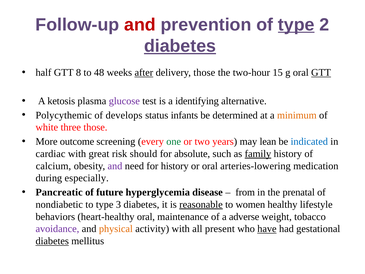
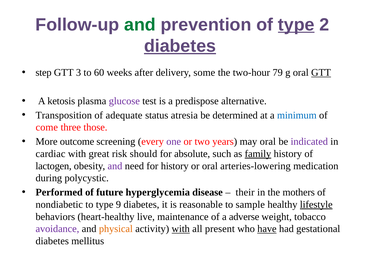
and at (140, 25) colour: red -> green
half: half -> step
8: 8 -> 3
48: 48 -> 60
after underline: present -> none
delivery those: those -> some
15: 15 -> 79
identifying: identifying -> predispose
Polycythemic: Polycythemic -> Transposition
develops: develops -> adequate
infants: infants -> atresia
minimum colour: orange -> blue
white: white -> come
one colour: green -> purple
may lean: lean -> oral
indicated colour: blue -> purple
calcium: calcium -> lactogen
especially: especially -> polycystic
Pancreatic: Pancreatic -> Performed
from: from -> their
prenatal: prenatal -> mothers
3: 3 -> 9
reasonable underline: present -> none
women: women -> sample
lifestyle underline: none -> present
heart-healthy oral: oral -> live
with at (181, 229) underline: none -> present
diabetes at (52, 241) underline: present -> none
